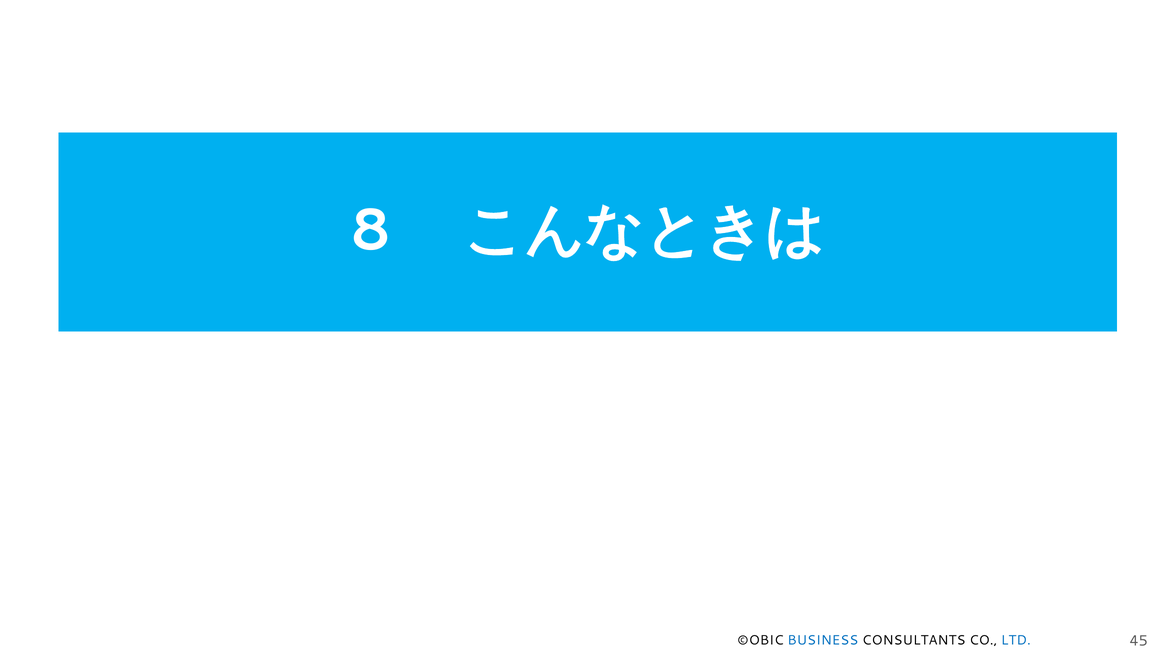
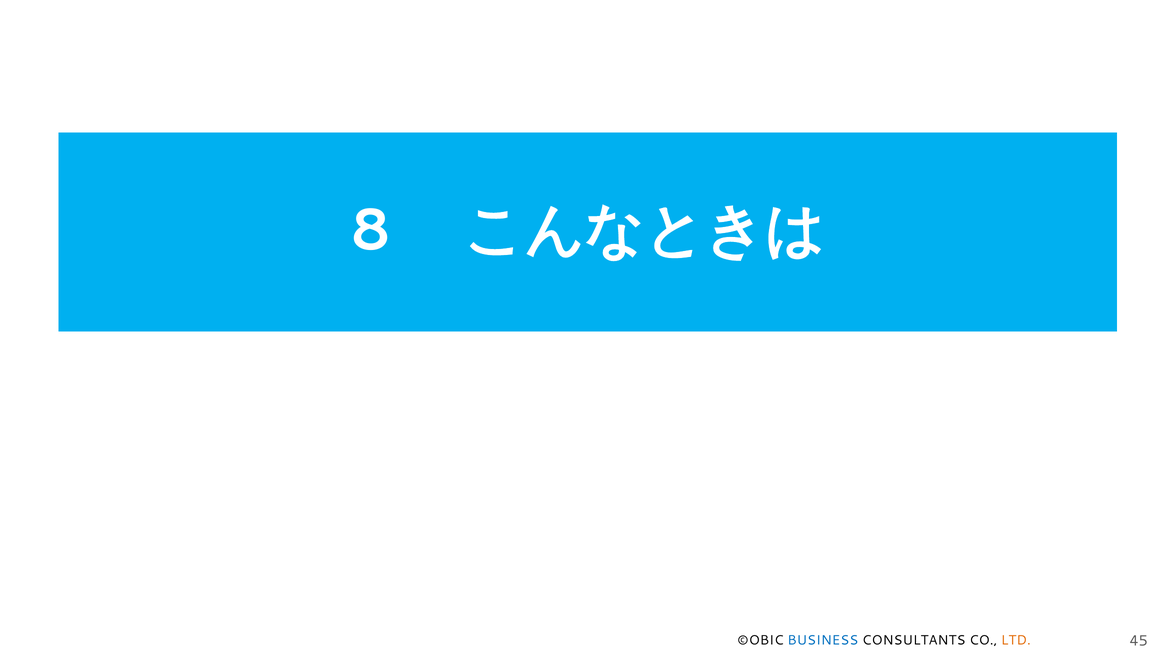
LTD colour: blue -> orange
